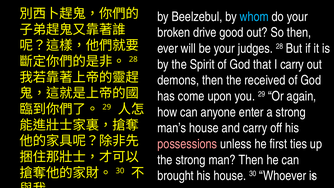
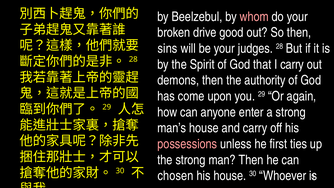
whom colour: light blue -> pink
ever: ever -> sins
received: received -> authority
brought: brought -> chosen
